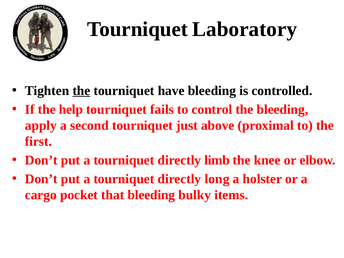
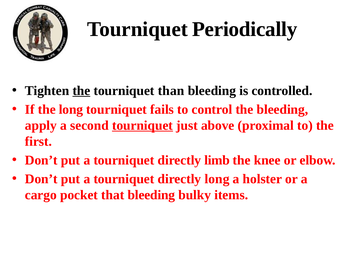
Laboratory: Laboratory -> Periodically
have: have -> than
the help: help -> long
tourniquet at (142, 125) underline: none -> present
